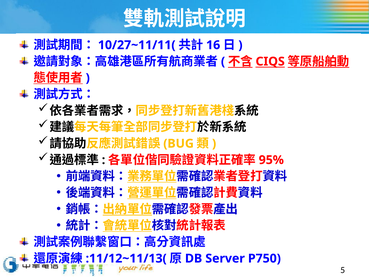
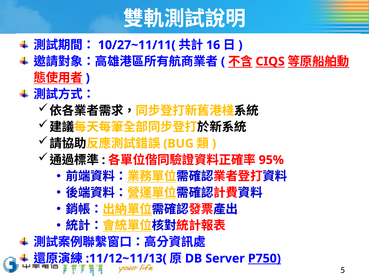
P750 underline: none -> present
